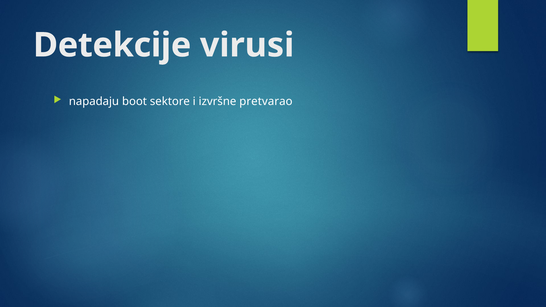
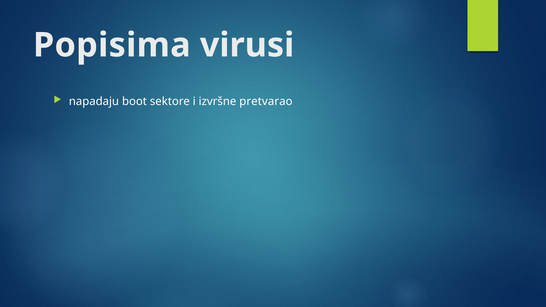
Detekcije: Detekcije -> Popisima
